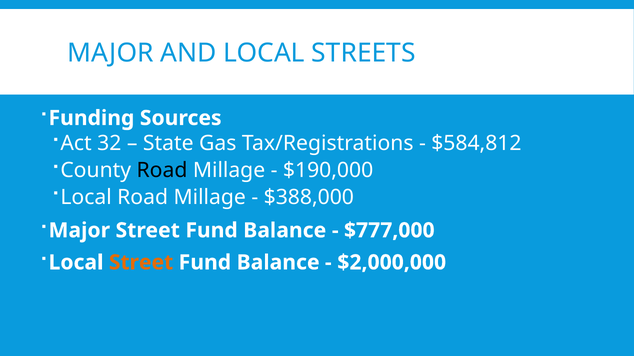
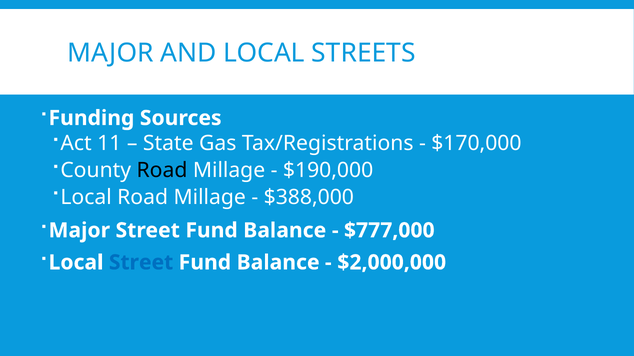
32: 32 -> 11
$584,812: $584,812 -> $170,000
Street at (141, 263) colour: orange -> blue
